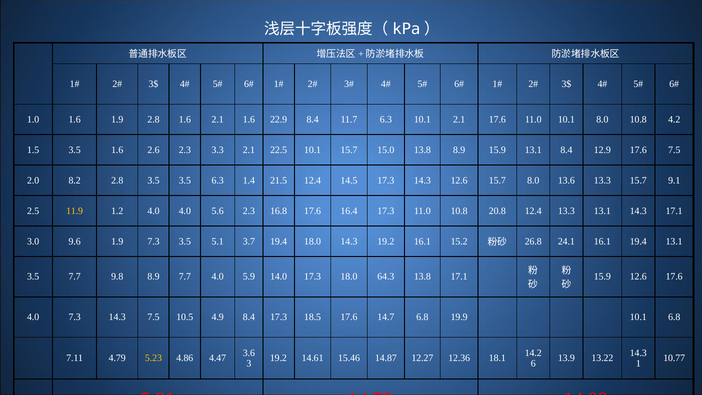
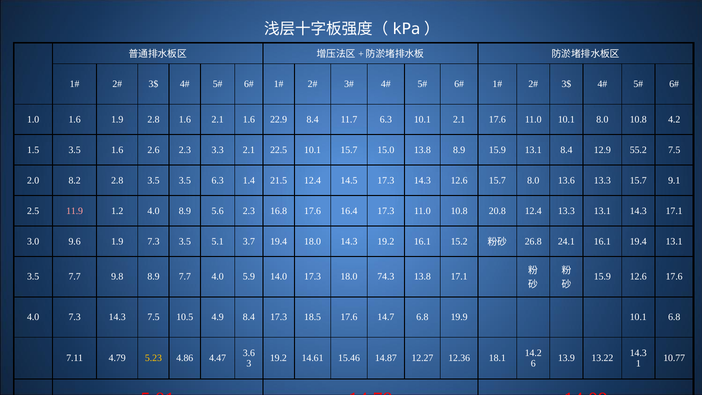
12.9 17.6: 17.6 -> 55.2
11.9 colour: yellow -> pink
4.0 4.0: 4.0 -> 8.9
64.3: 64.3 -> 74.3
